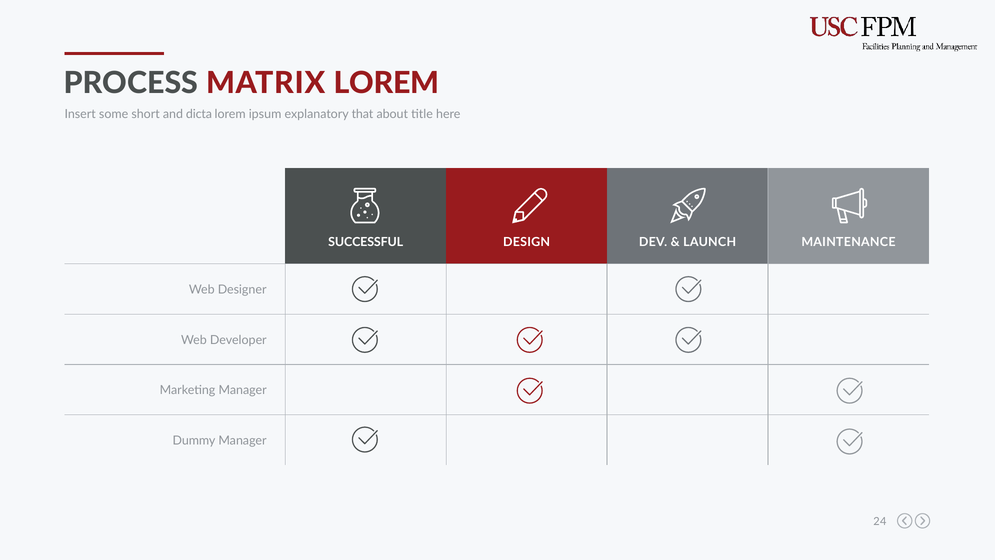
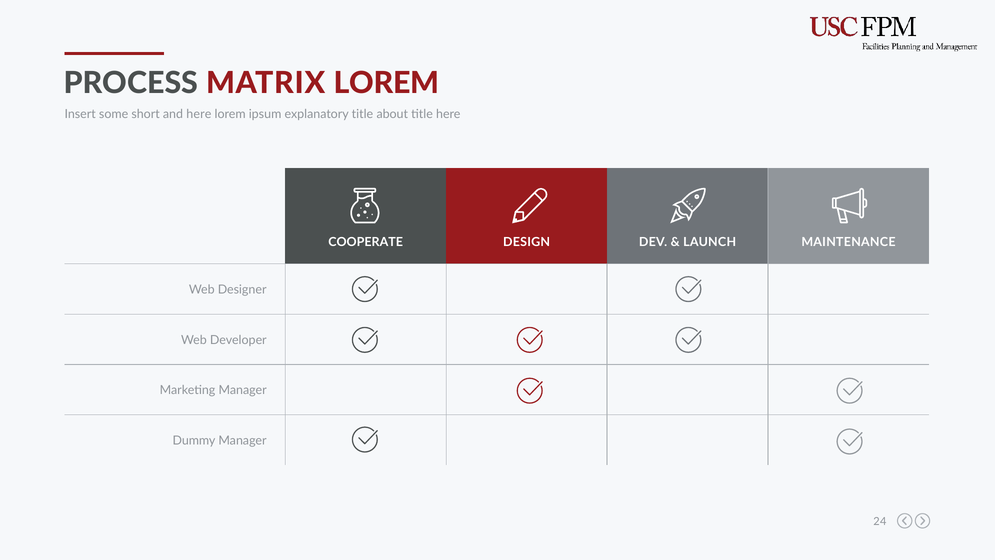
and dicta: dicta -> here
explanatory that: that -> title
SUCCESSFUL: SUCCESSFUL -> COOPERATE
